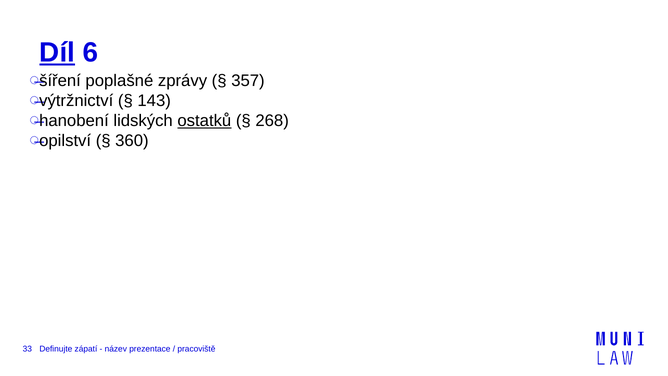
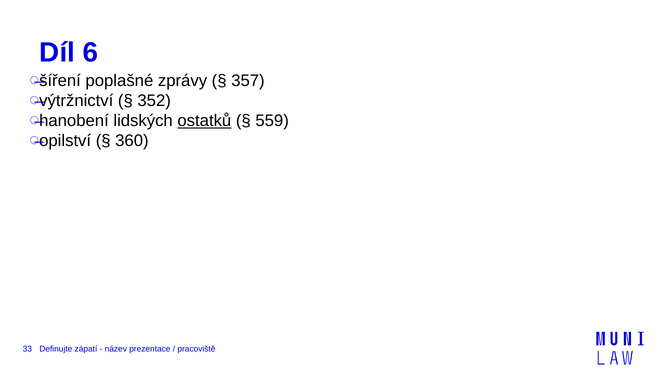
Díl underline: present -> none
143: 143 -> 352
268: 268 -> 559
